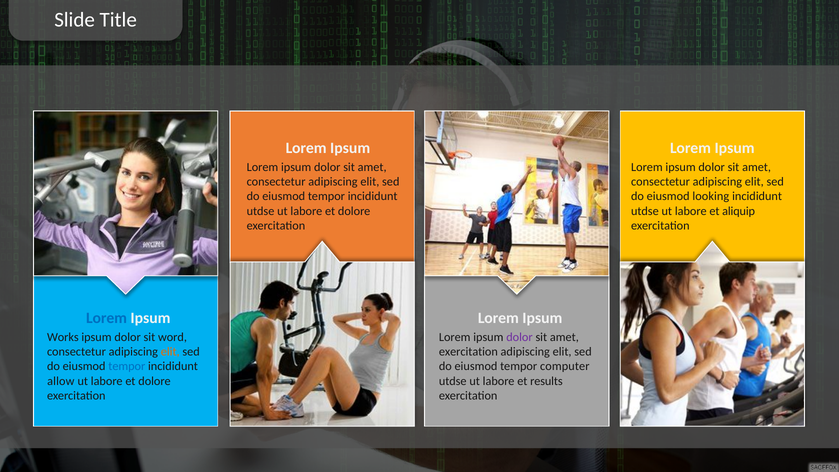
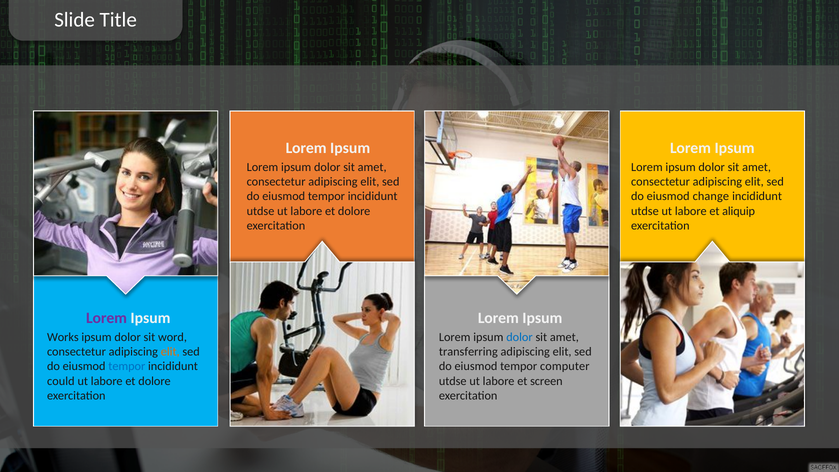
looking: looking -> change
Lorem at (107, 318) colour: blue -> purple
dolor at (519, 337) colour: purple -> blue
exercitation at (468, 352): exercitation -> transferring
allow: allow -> could
results: results -> screen
